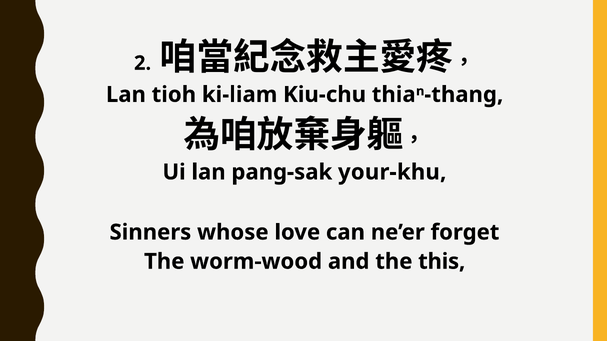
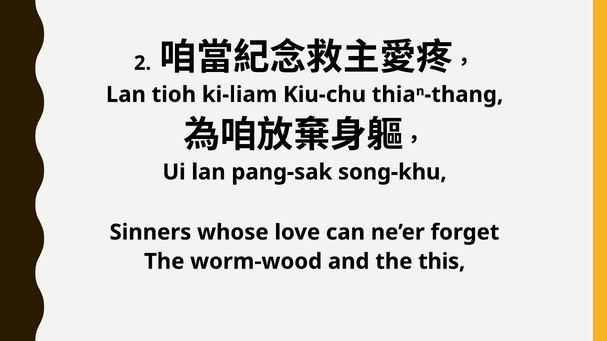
your-khu: your-khu -> song-khu
